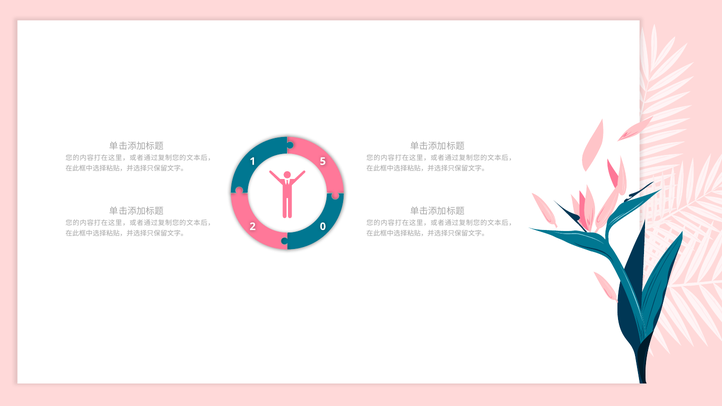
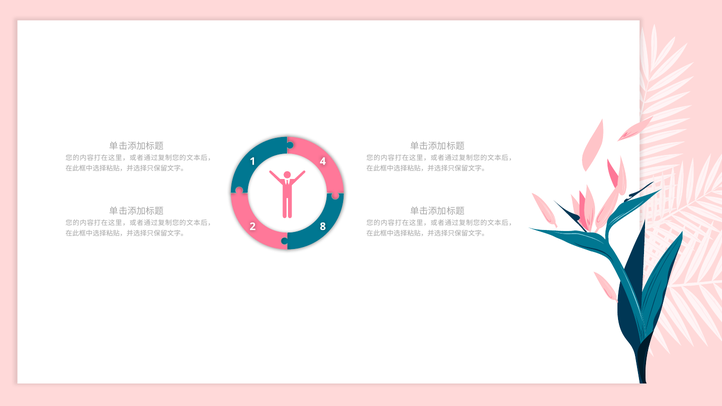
5: 5 -> 4
0: 0 -> 8
